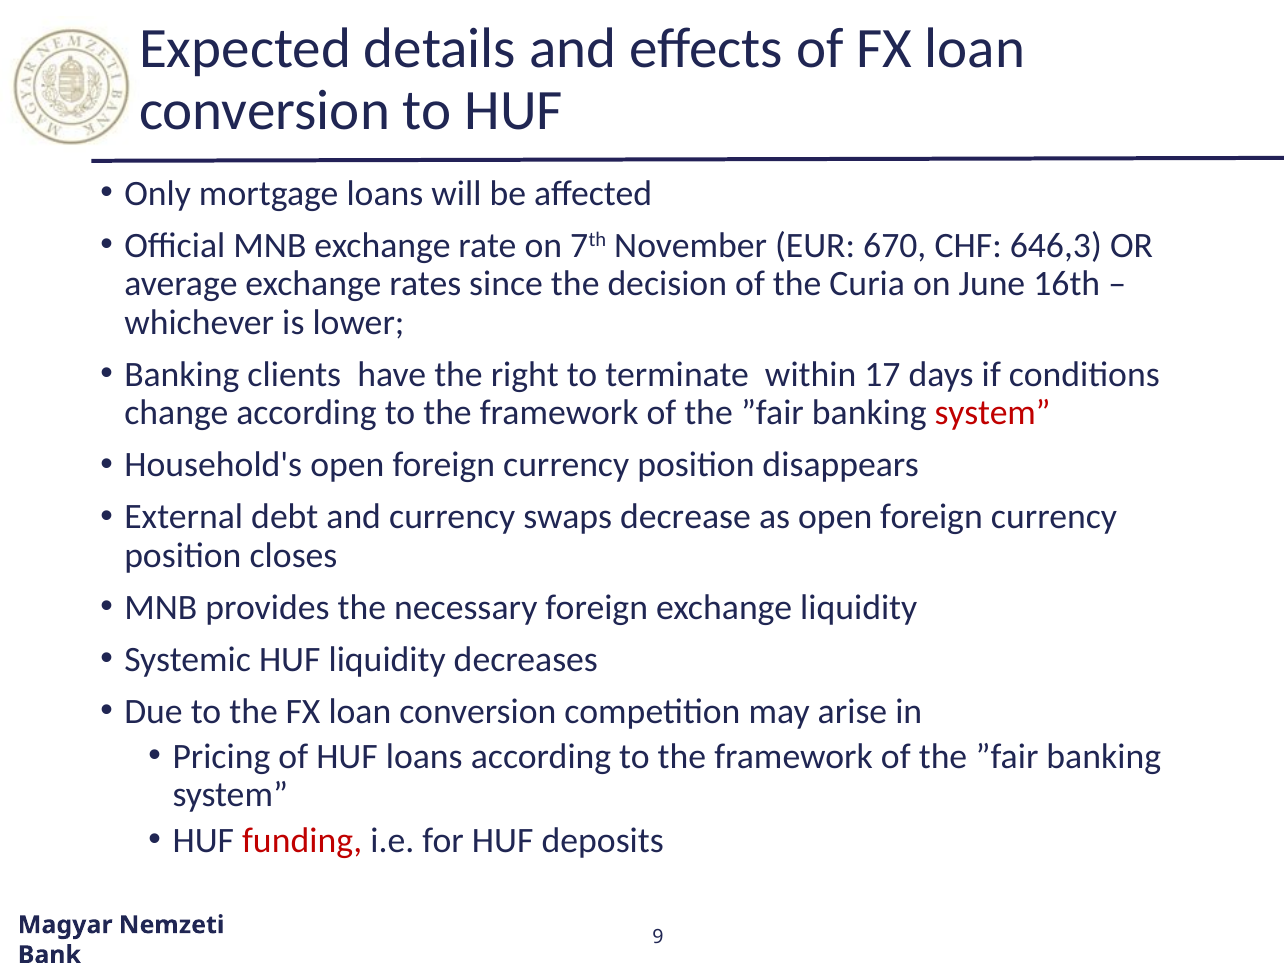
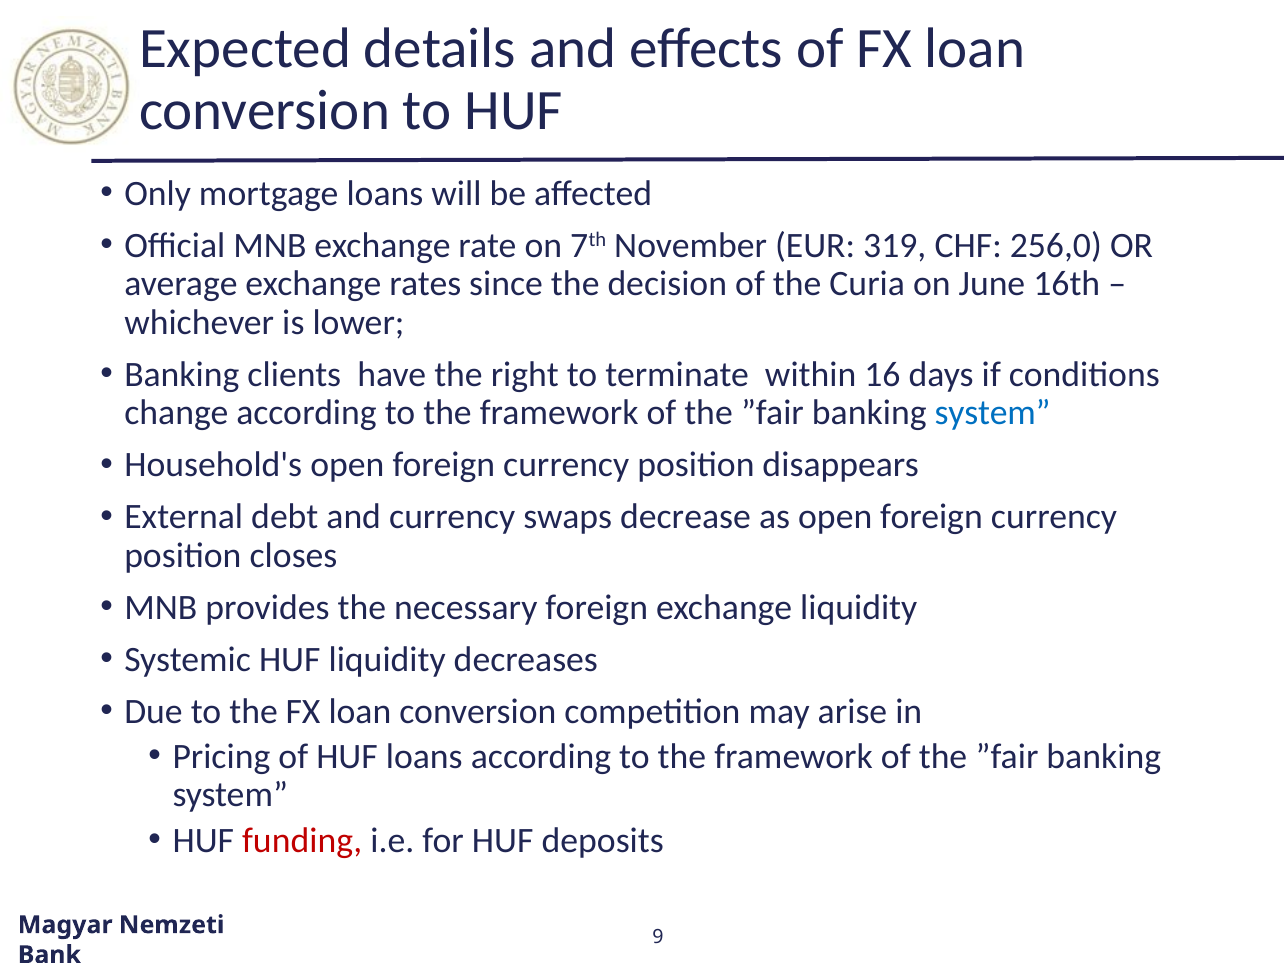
670: 670 -> 319
646,3: 646,3 -> 256,0
17: 17 -> 16
system at (993, 413) colour: red -> blue
